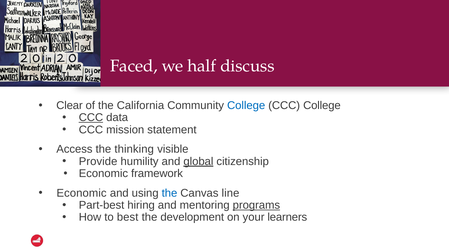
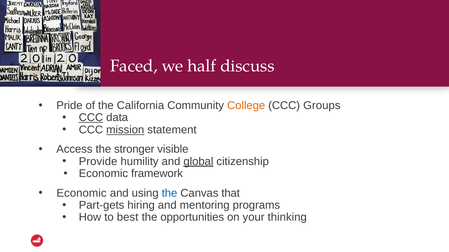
Clear: Clear -> Pride
College at (246, 106) colour: blue -> orange
CCC College: College -> Groups
mission underline: none -> present
thinking: thinking -> stronger
line: line -> that
Part-best: Part-best -> Part-gets
programs underline: present -> none
development: development -> opportunities
learners: learners -> thinking
